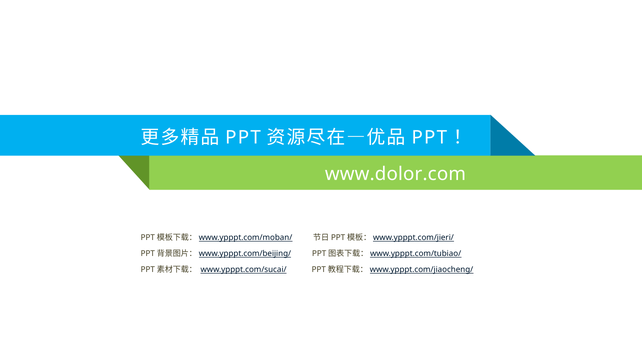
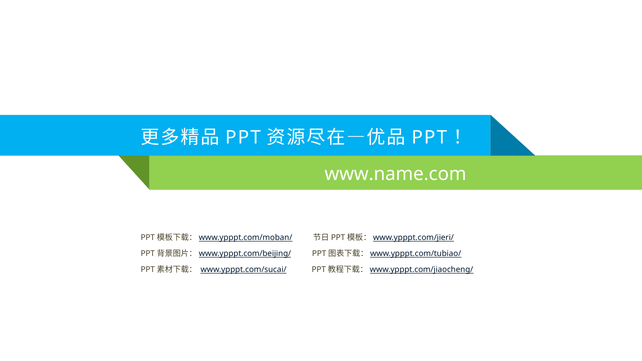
www.dolor.com: www.dolor.com -> www.name.com
